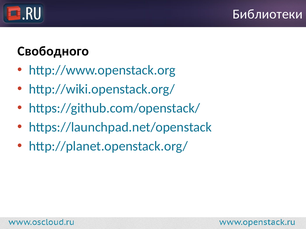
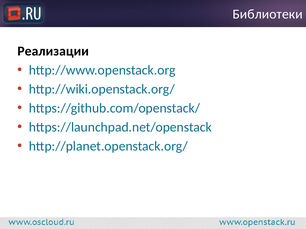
Свободного: Свободного -> Реализации
